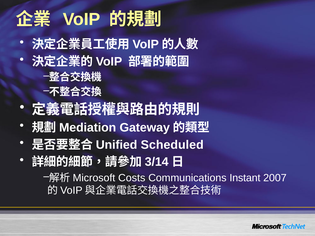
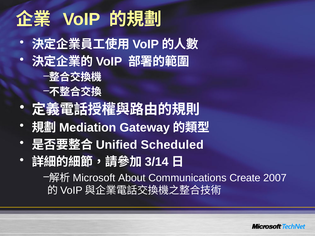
Costs: Costs -> About
Instant: Instant -> Create
